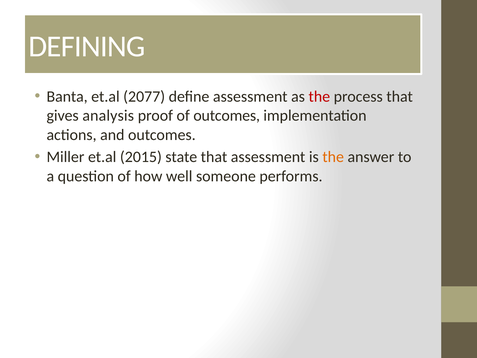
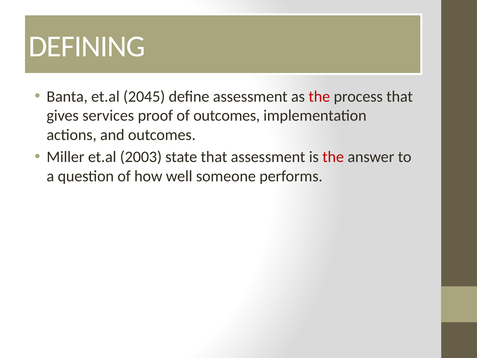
2077: 2077 -> 2045
analysis: analysis -> services
2015: 2015 -> 2003
the at (333, 157) colour: orange -> red
